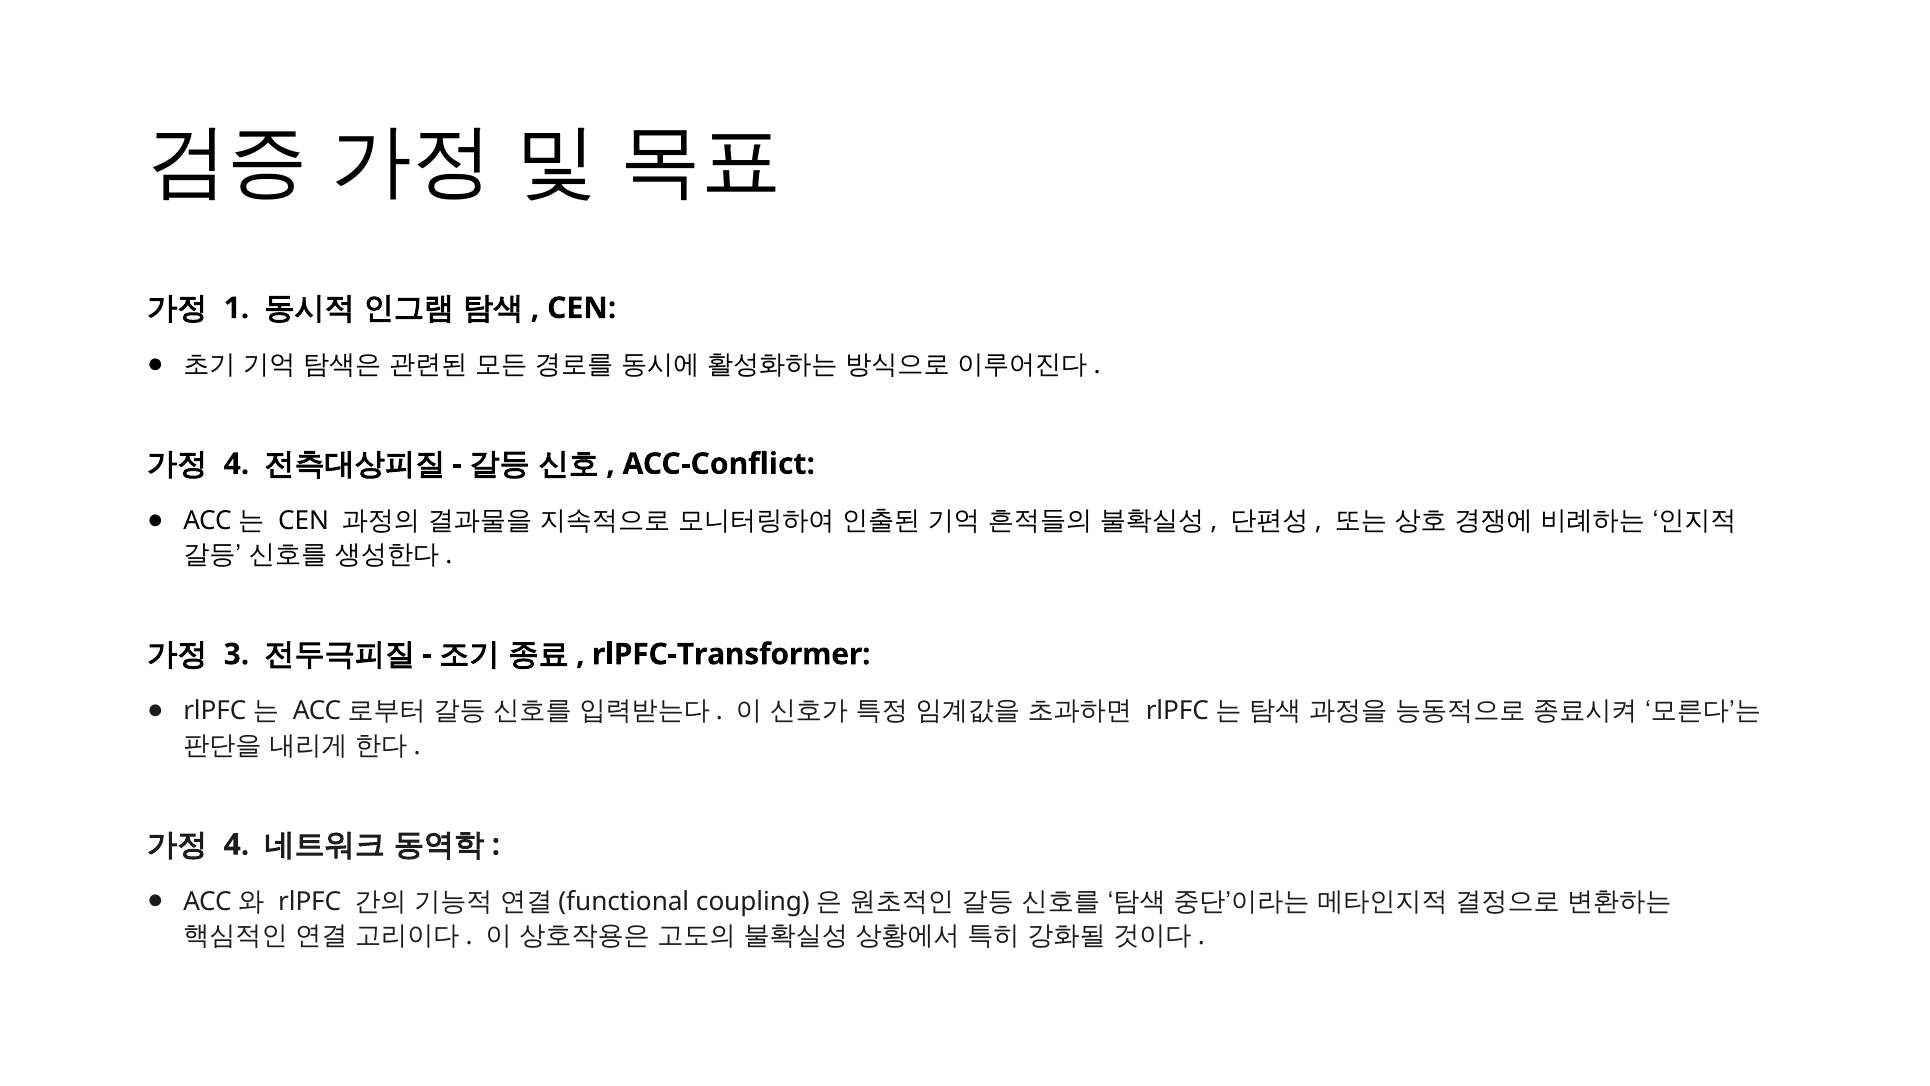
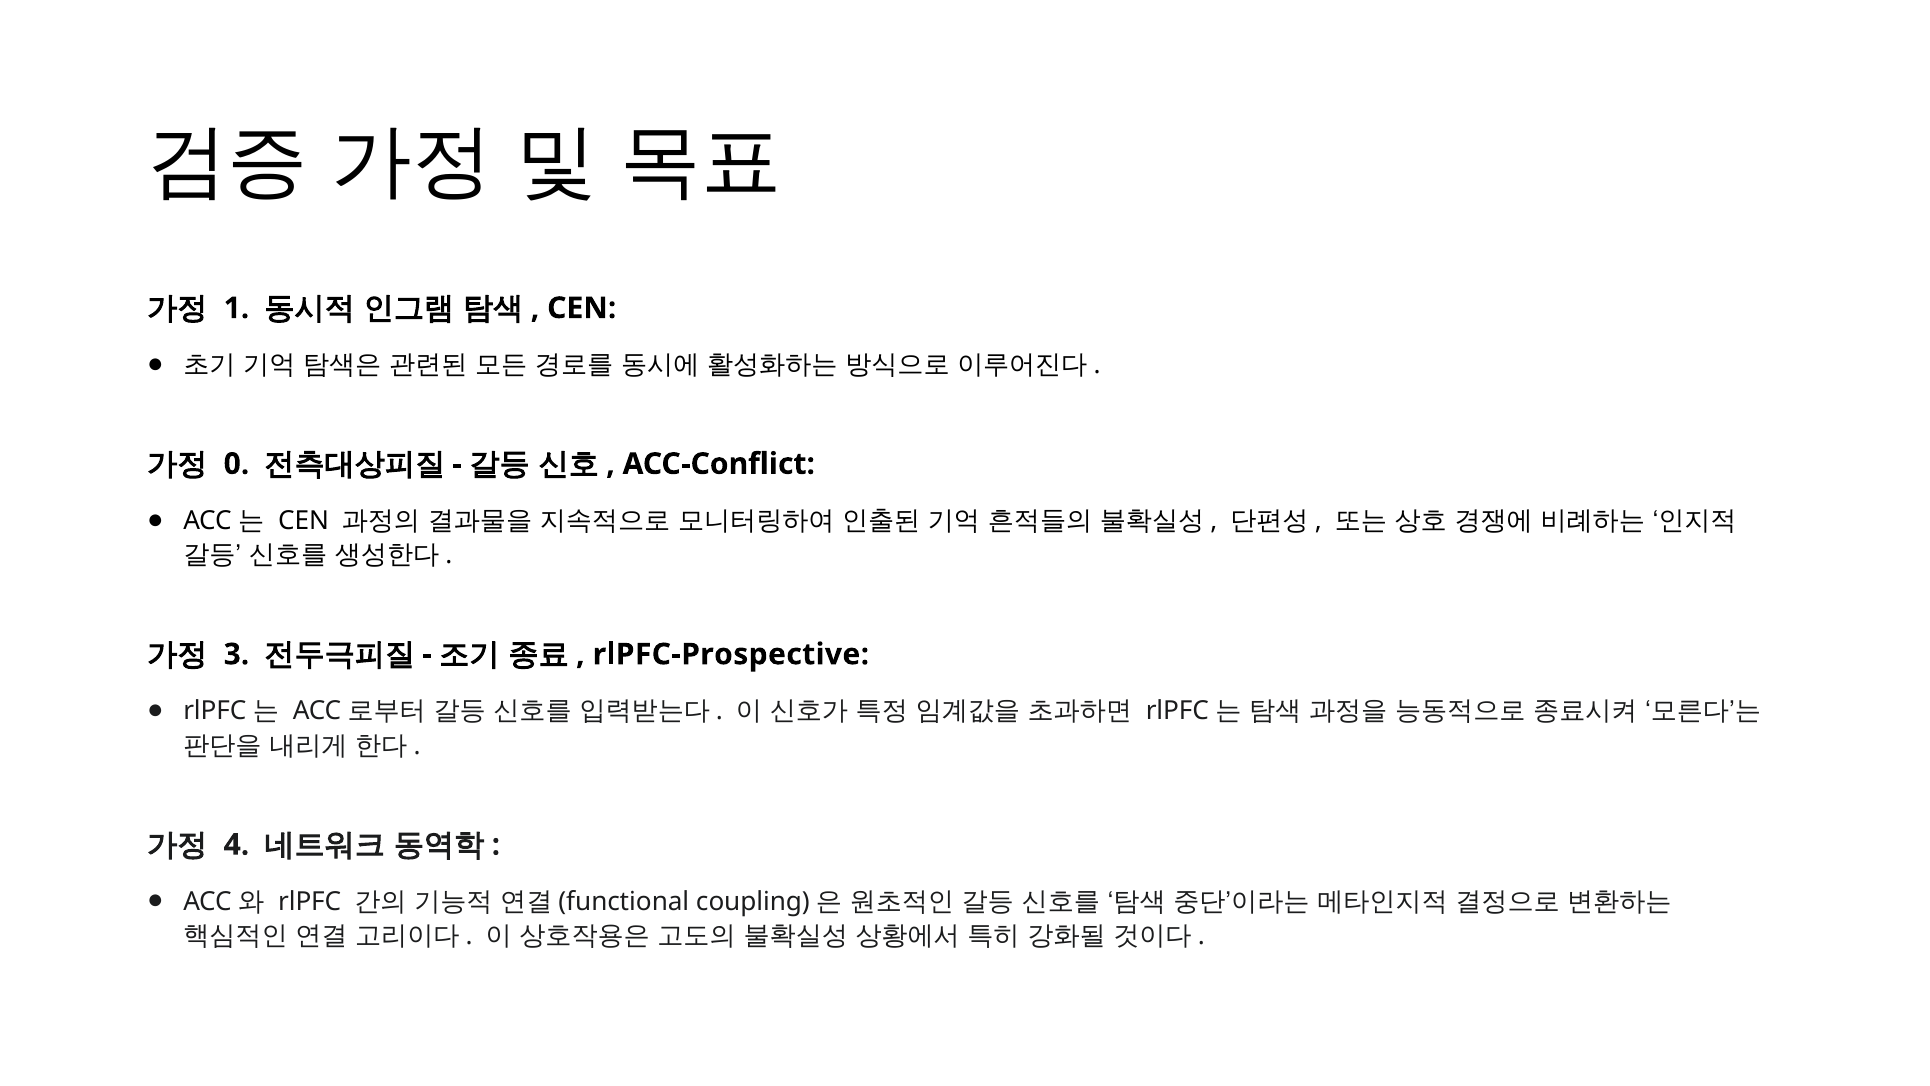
4 at (236, 464): 4 -> 0
rlPFC-Transformer: rlPFC-Transformer -> rlPFC-Prospective
